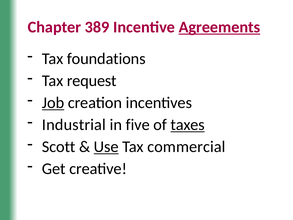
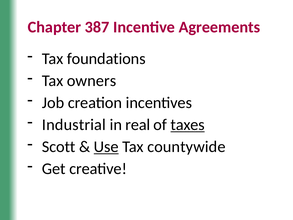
389: 389 -> 387
Agreements underline: present -> none
request: request -> owners
Job underline: present -> none
five: five -> real
commercial: commercial -> countywide
